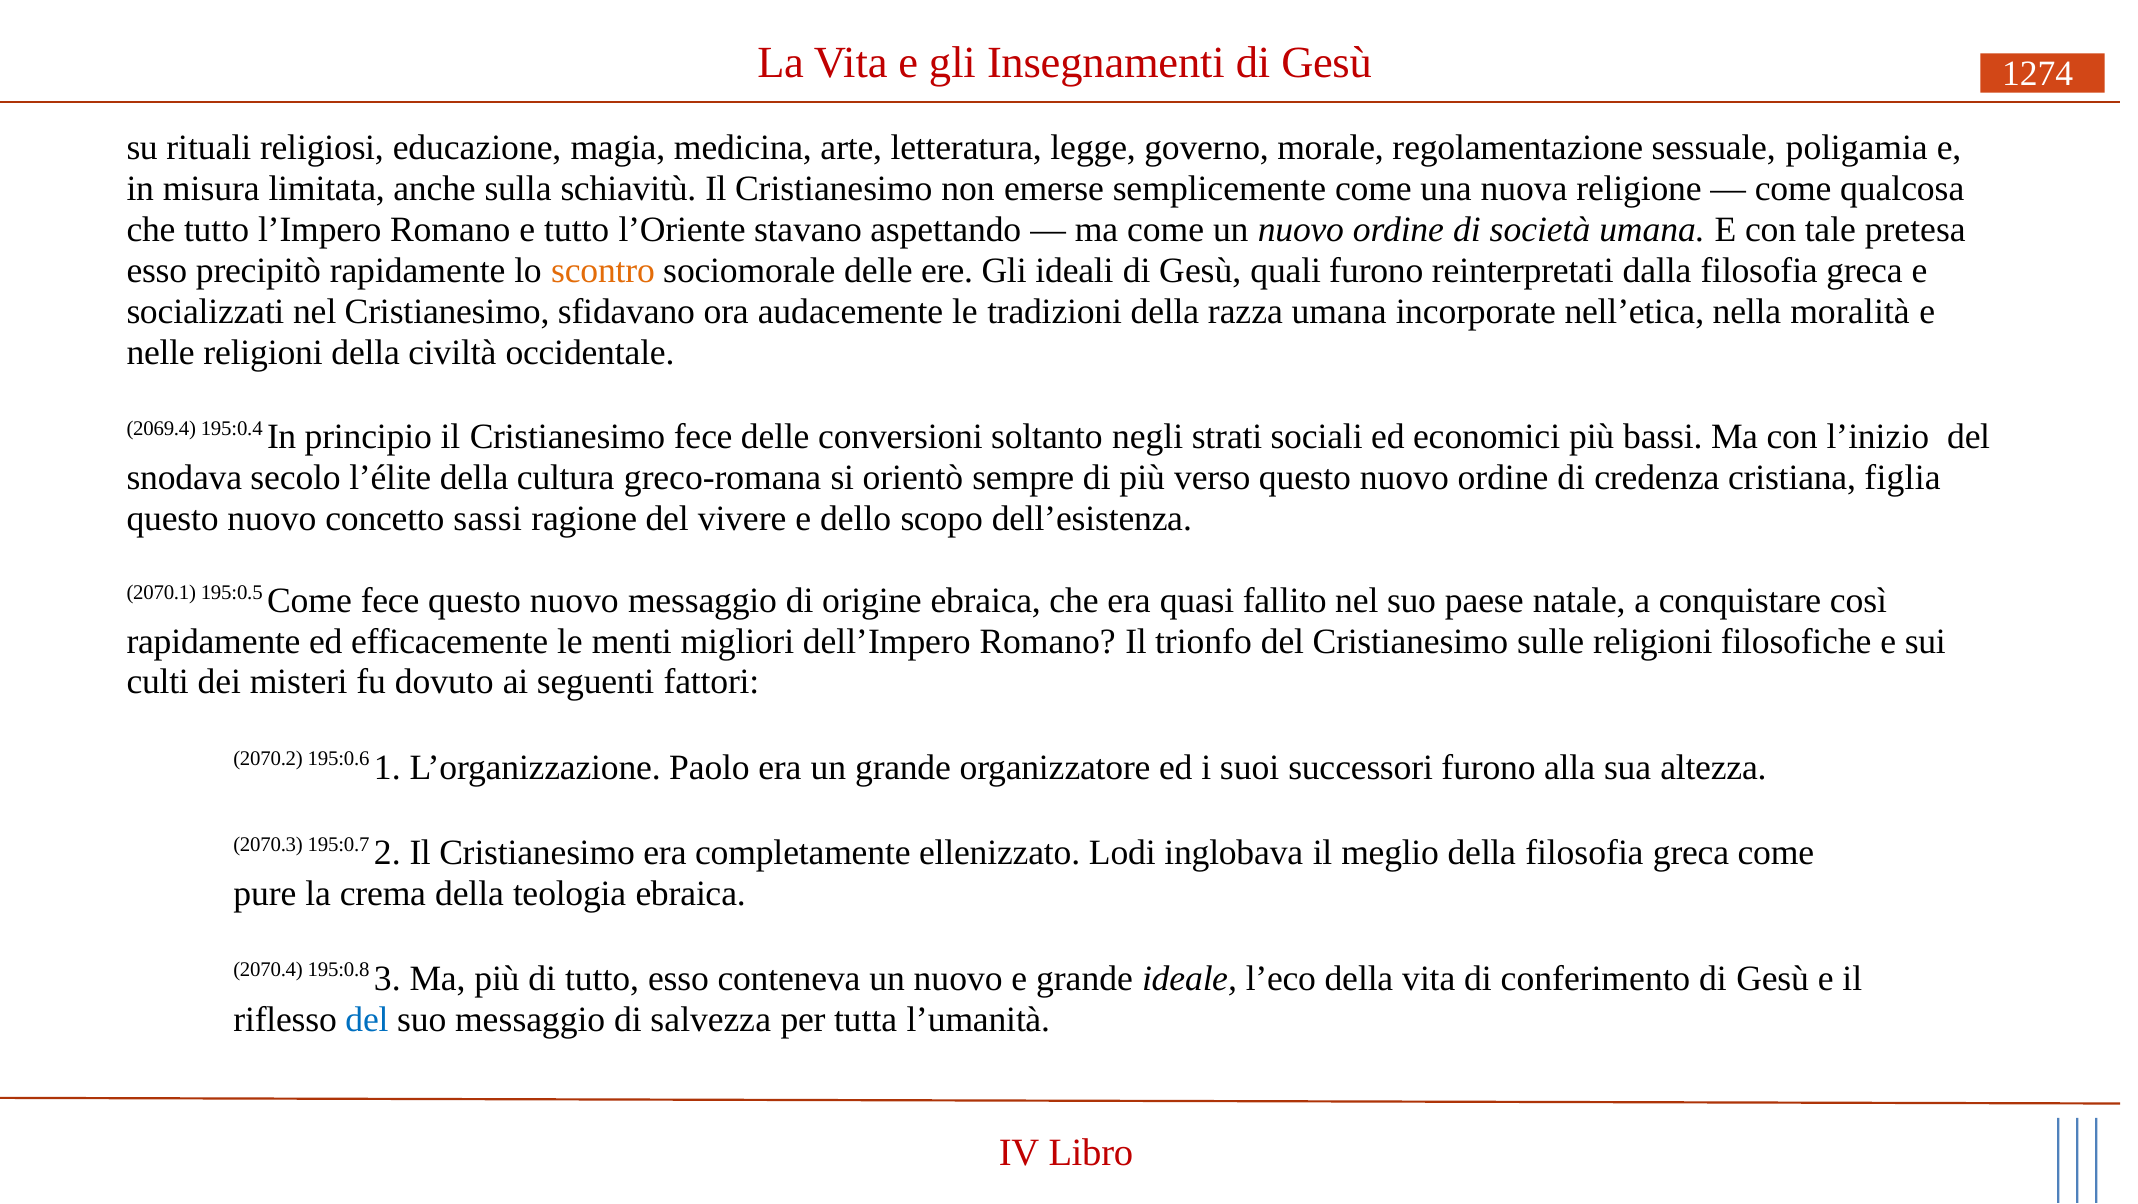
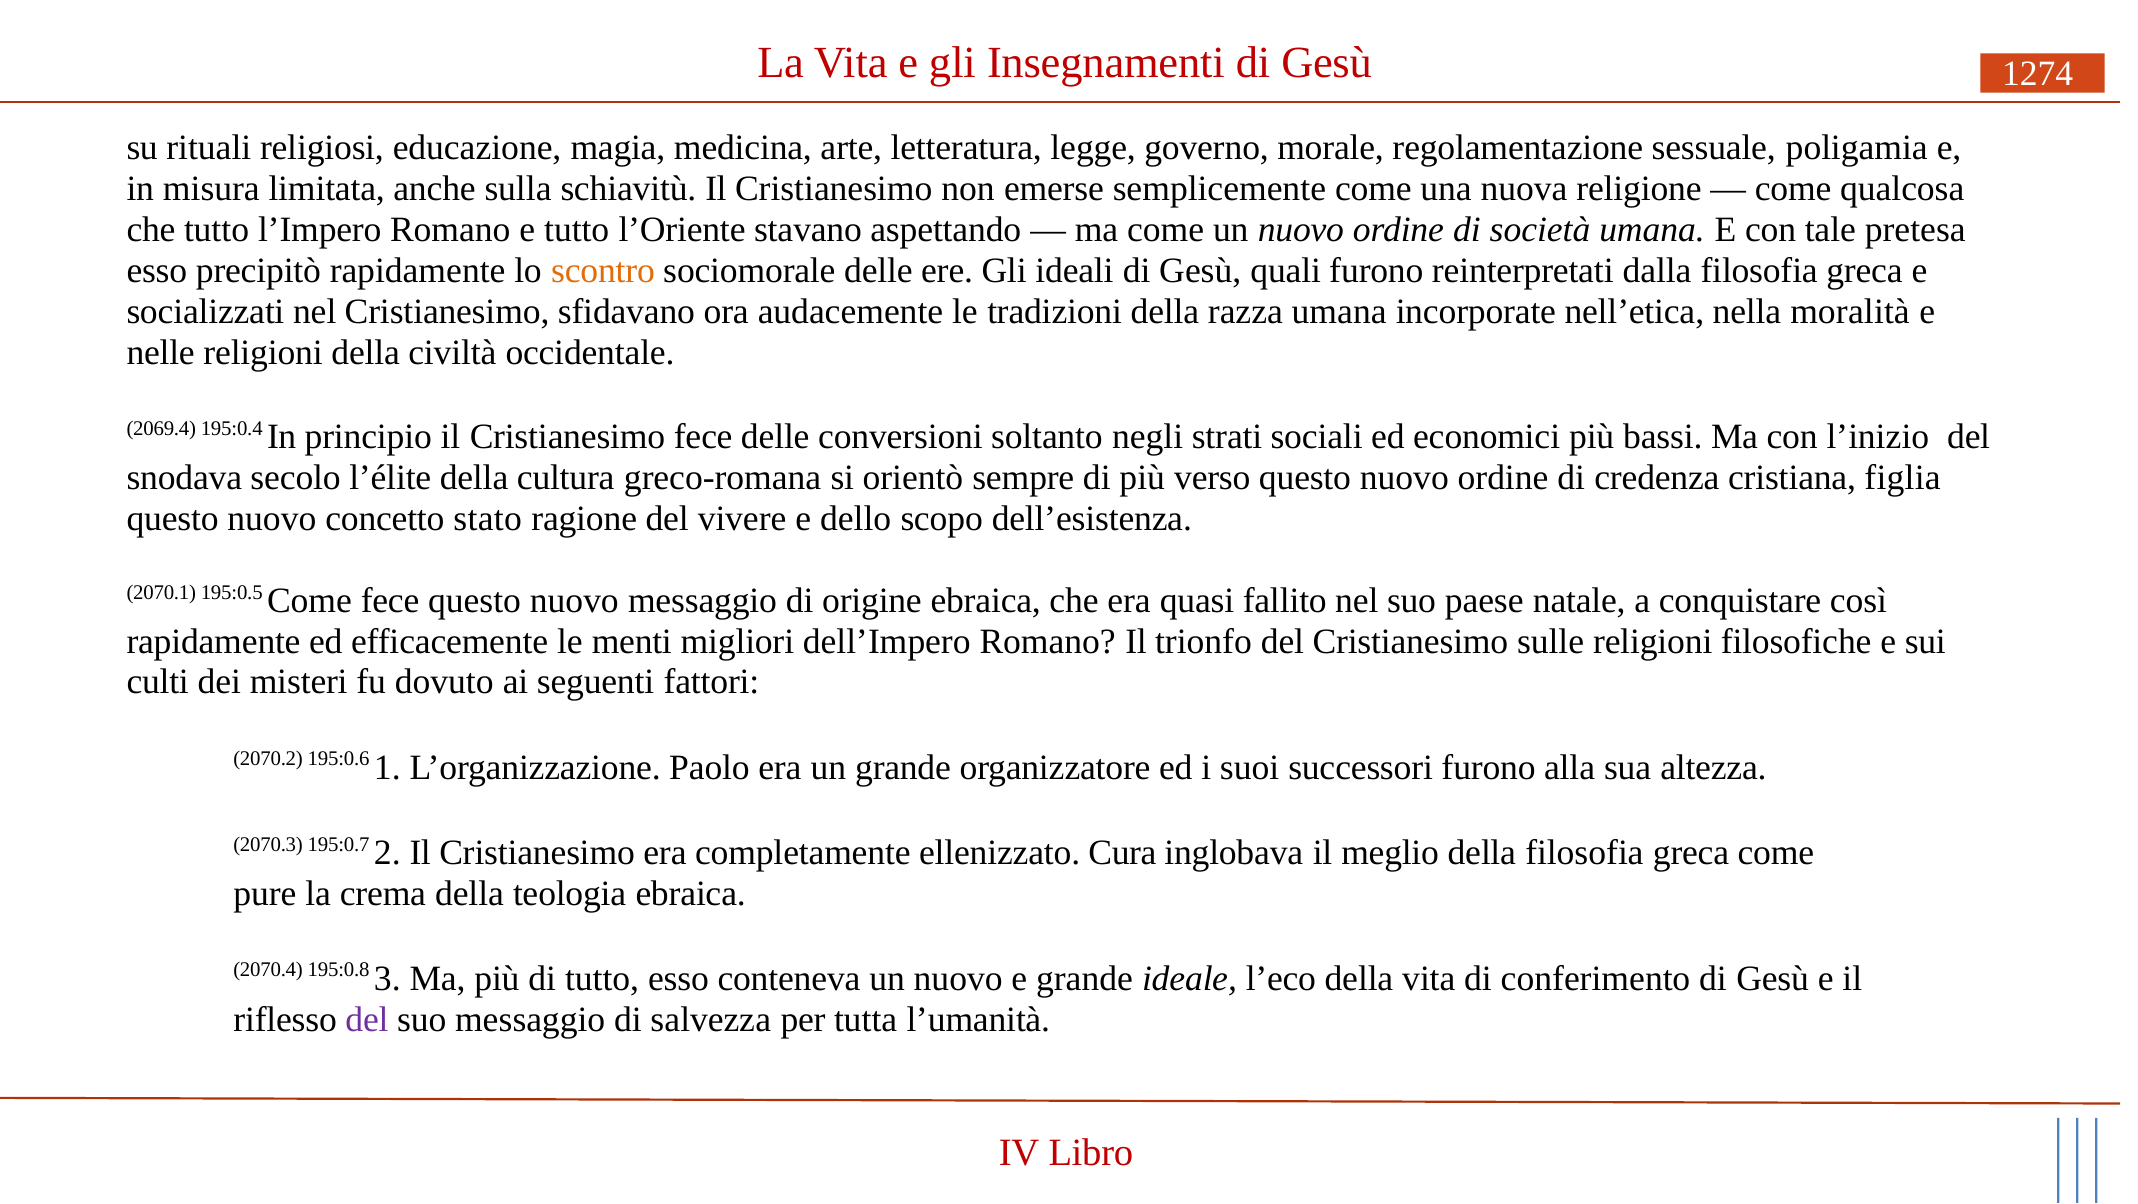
sassi: sassi -> stato
Lodi: Lodi -> Cura
del at (367, 1020) colour: blue -> purple
